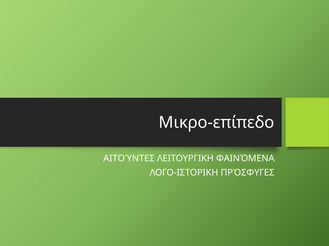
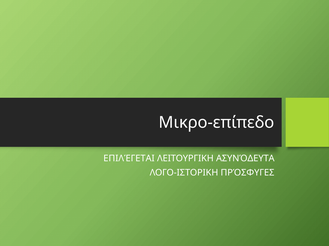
ΑΙΤΟΎΝΤΕΣ: ΑΙΤΟΎΝΤΕΣ -> ΕΠΙΛΈΓΕΤΑΙ
ΦΑΙΝΌΜΕΝΑ: ΦΑΙΝΌΜΕΝΑ -> ΑΣΥΝΌΔΕΥΤΑ
